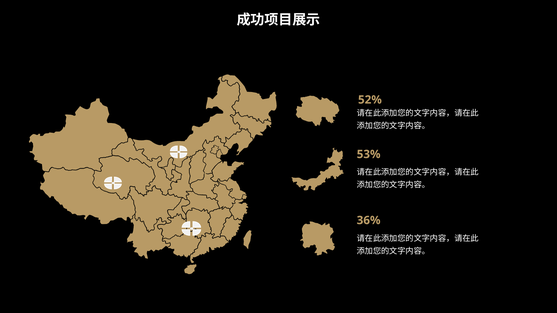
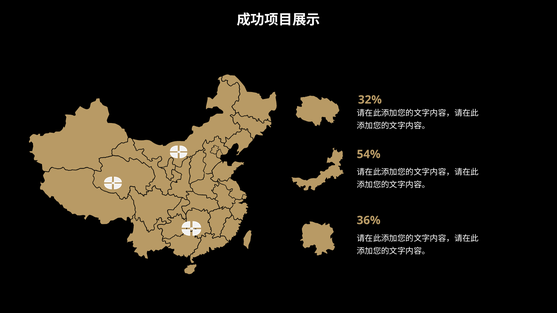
52%: 52% -> 32%
53%: 53% -> 54%
